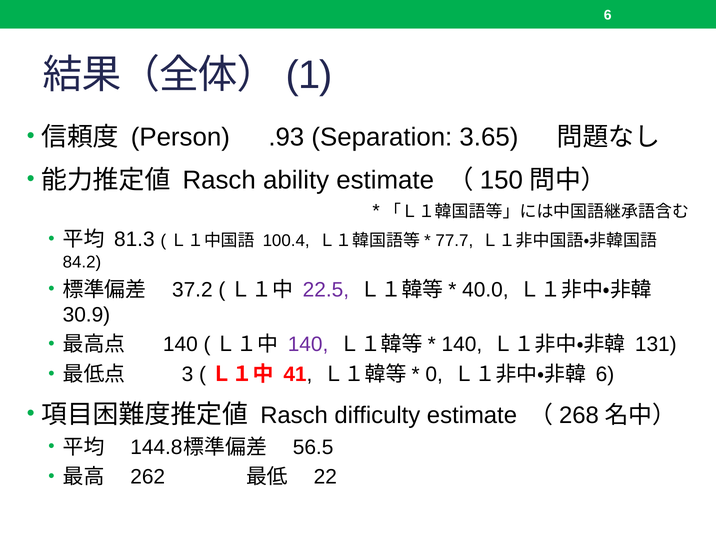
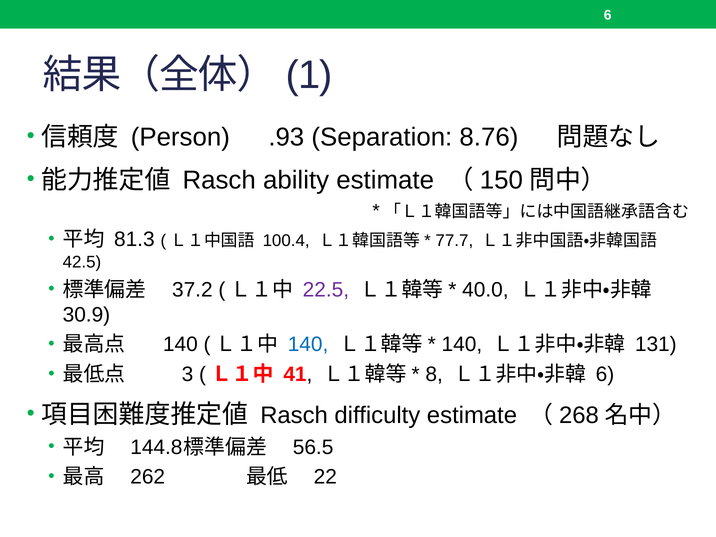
3.65: 3.65 -> 8.76
84.2: 84.2 -> 42.5
140 at (308, 345) colour: purple -> blue
0: 0 -> 8
